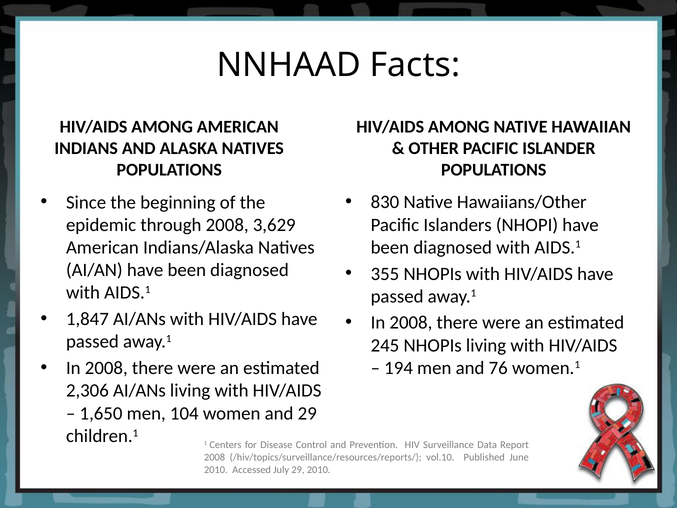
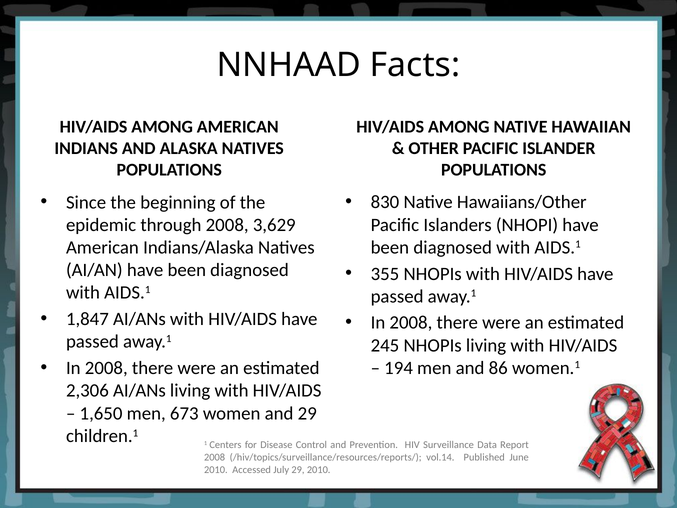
76: 76 -> 86
104: 104 -> 673
vol.10: vol.10 -> vol.14
